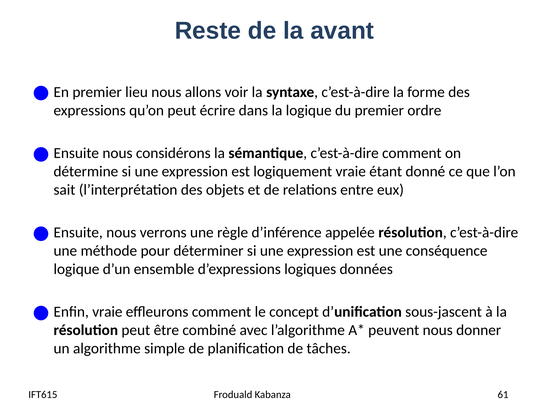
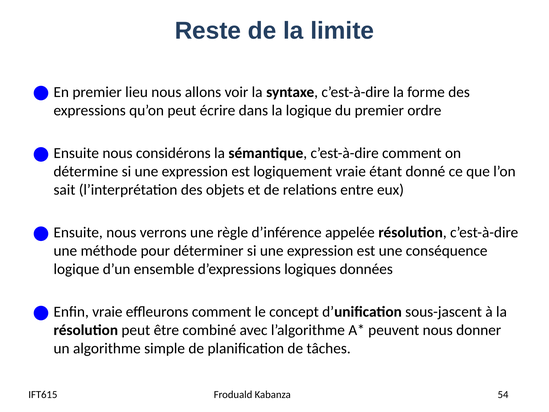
avant: avant -> limite
61: 61 -> 54
